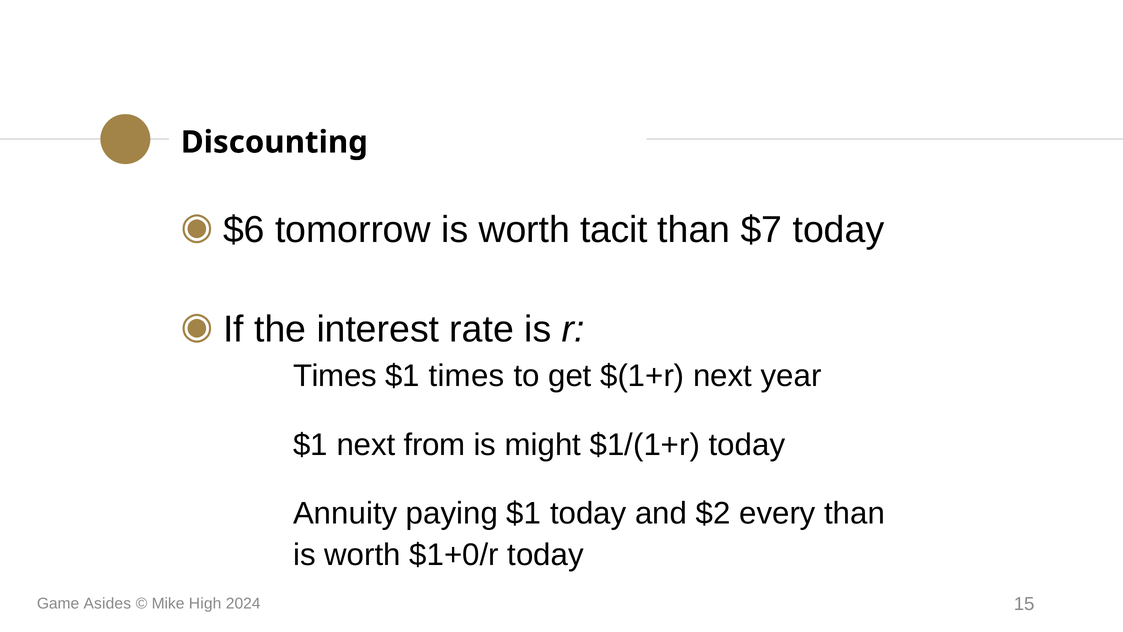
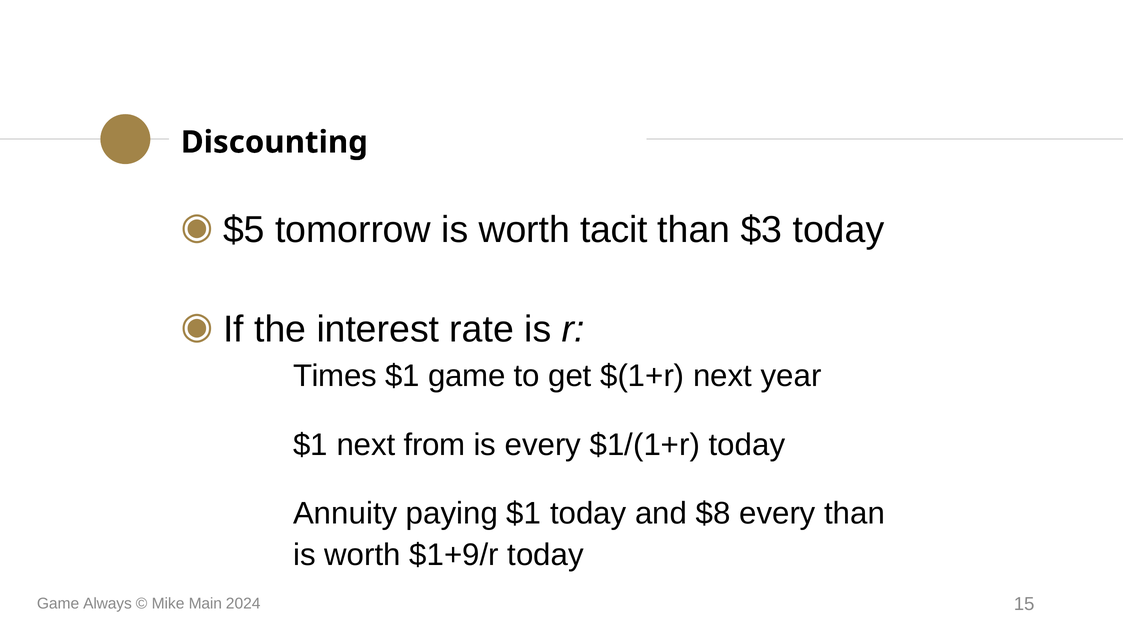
$6: $6 -> $5
$7: $7 -> $3
$1 times: times -> game
is might: might -> every
$2: $2 -> $8
$1+0/r: $1+0/r -> $1+9/r
Asides: Asides -> Always
High: High -> Main
